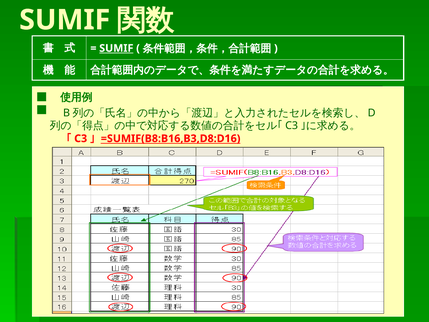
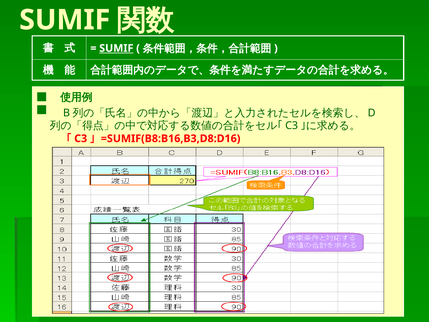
=SUMIF(B8:B16,B3,D8:D16 underline: present -> none
